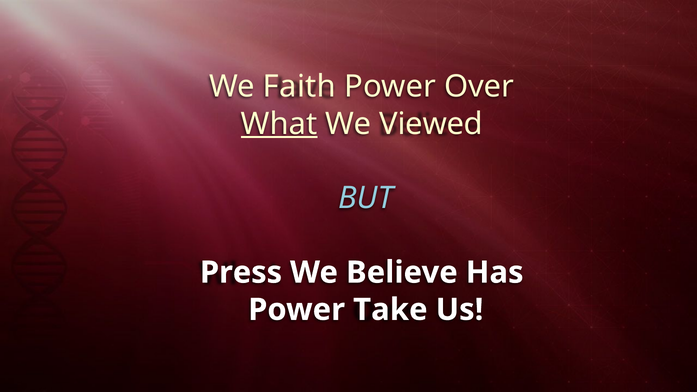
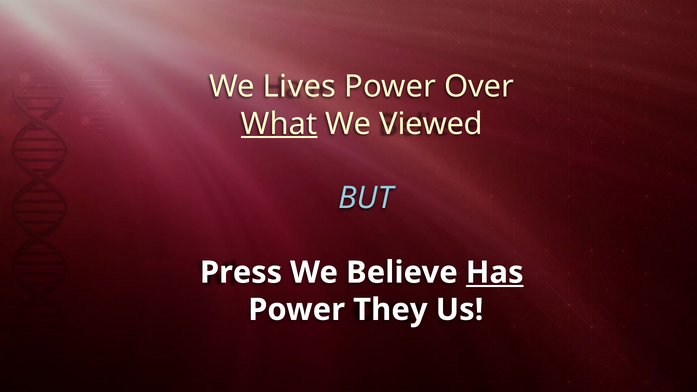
Faith: Faith -> Lives
Has underline: none -> present
Take: Take -> They
